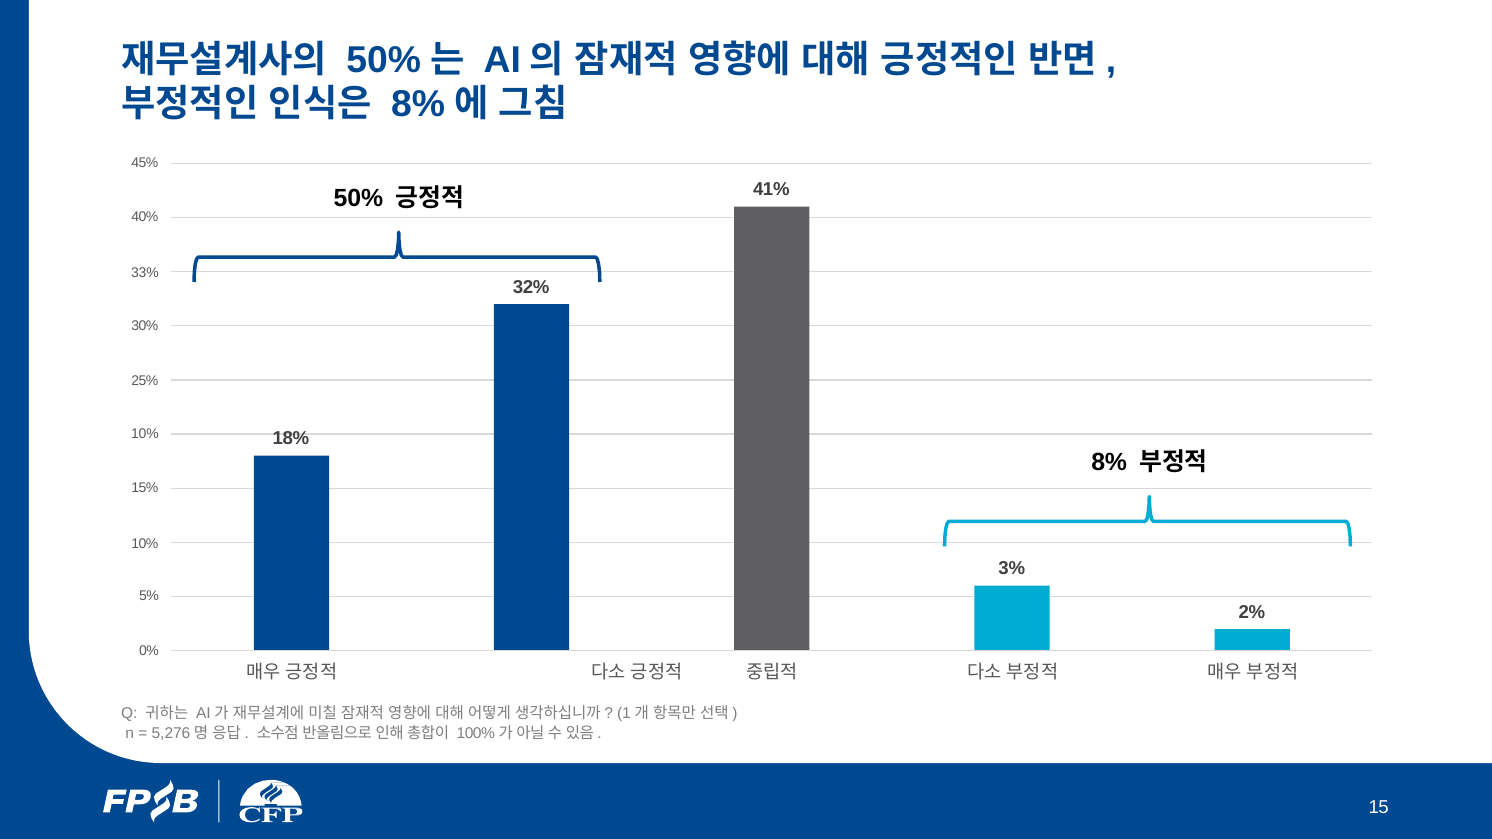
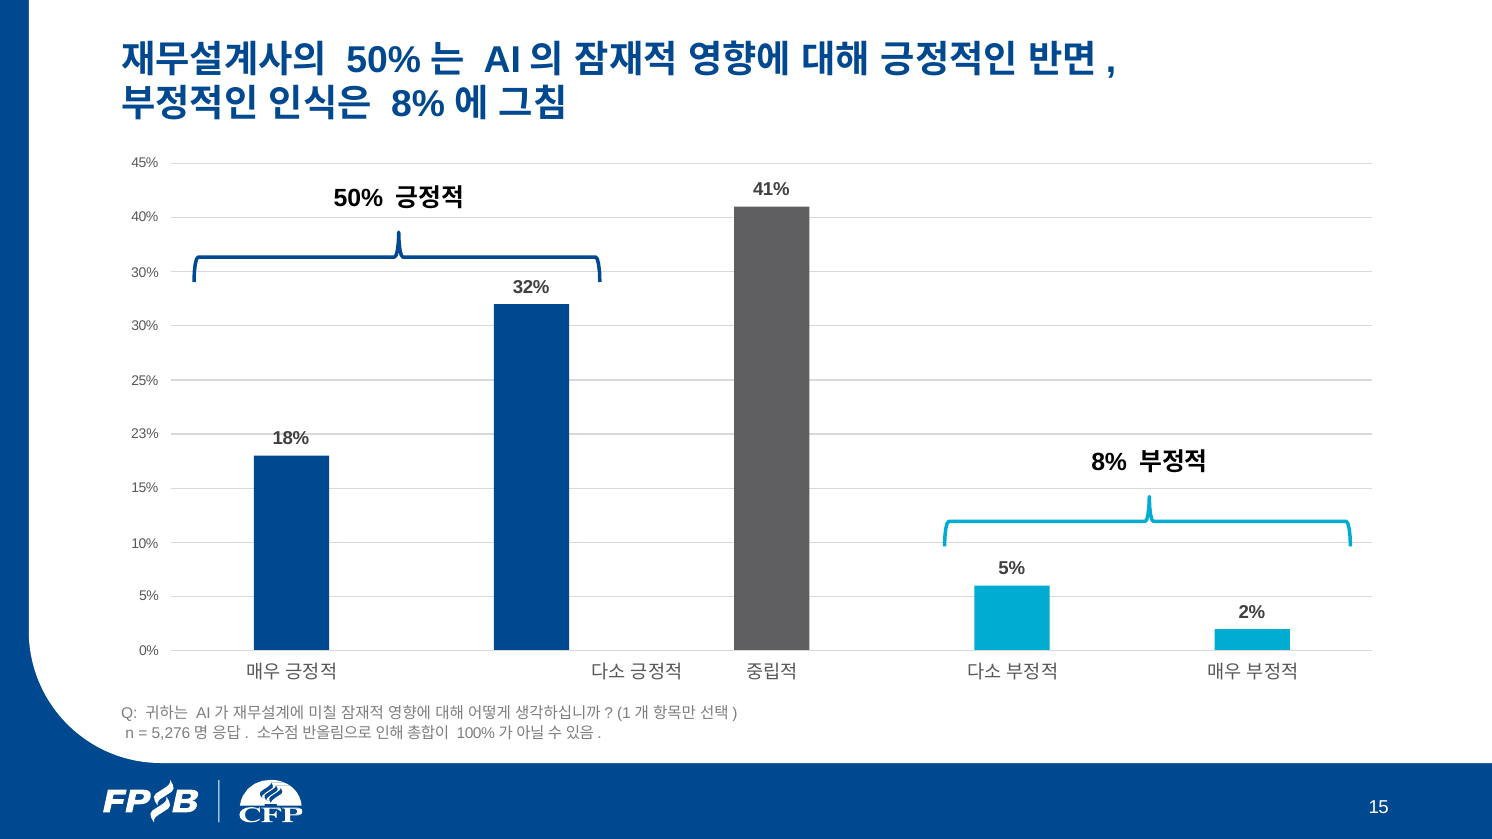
33% at (145, 273): 33% -> 30%
10% at (145, 434): 10% -> 23%
3% at (1012, 569): 3% -> 5%
